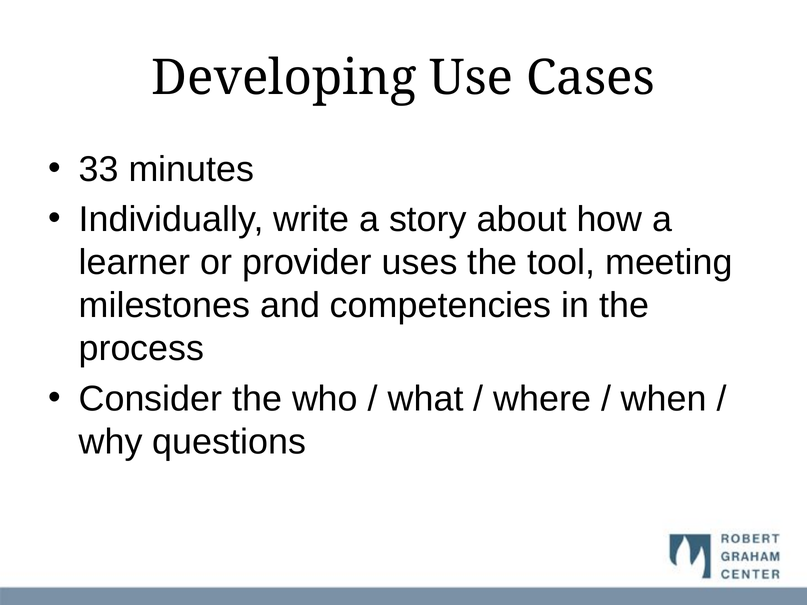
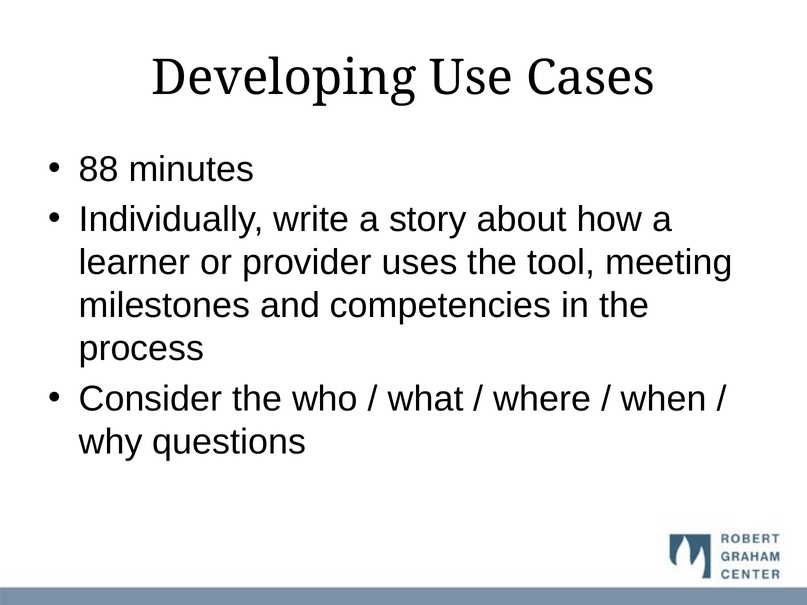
33: 33 -> 88
